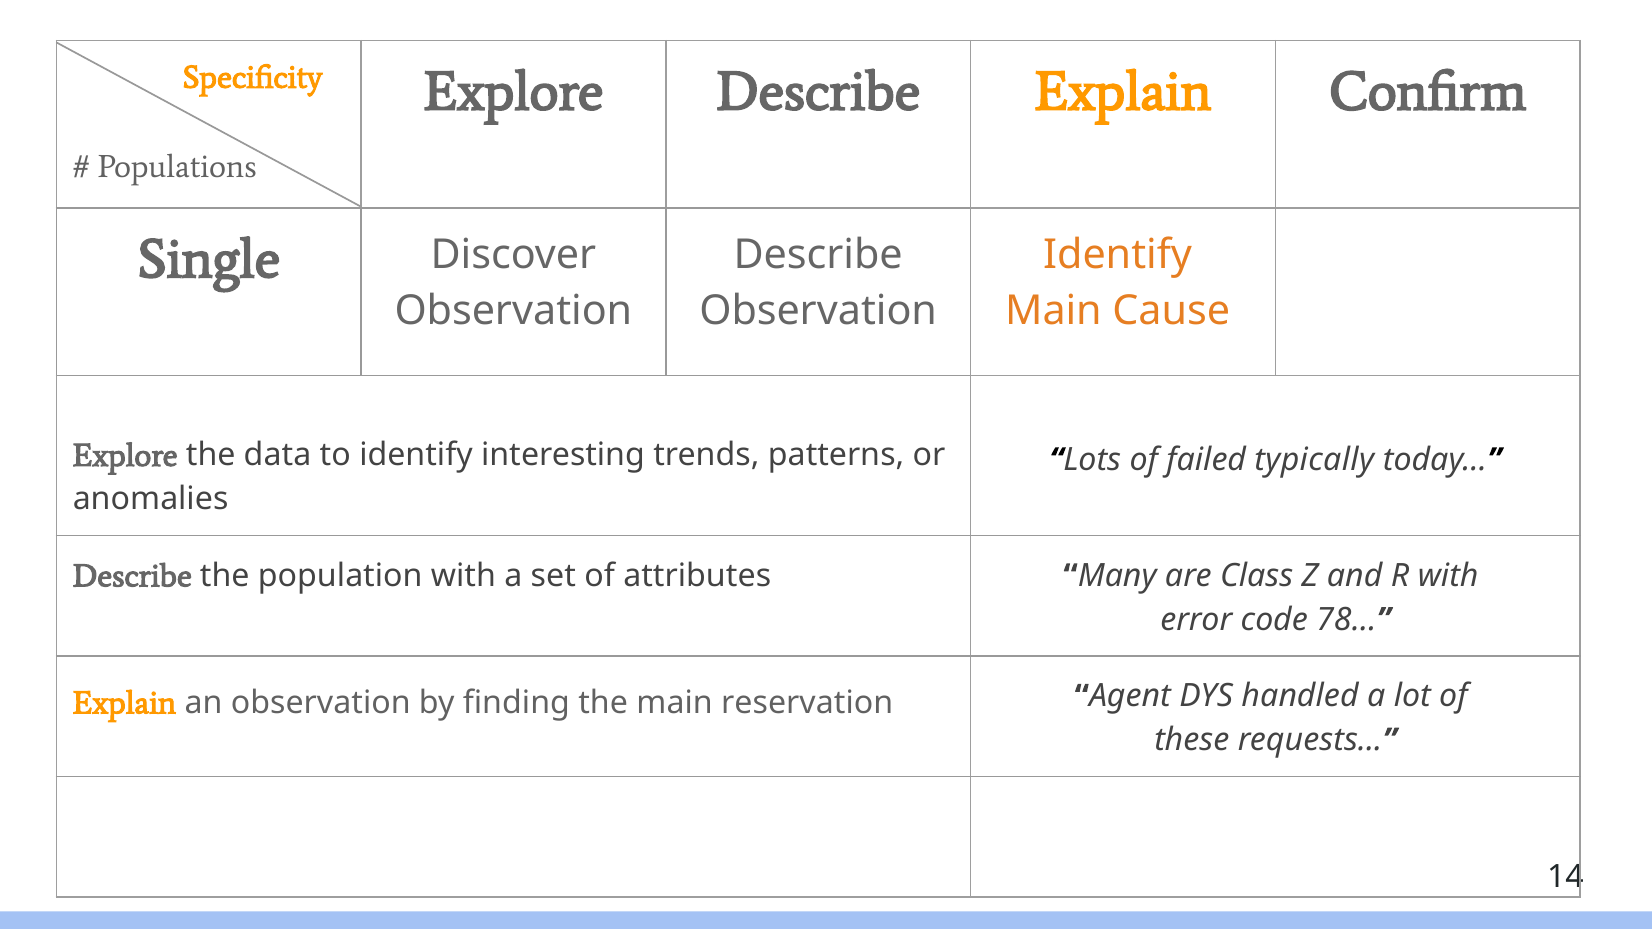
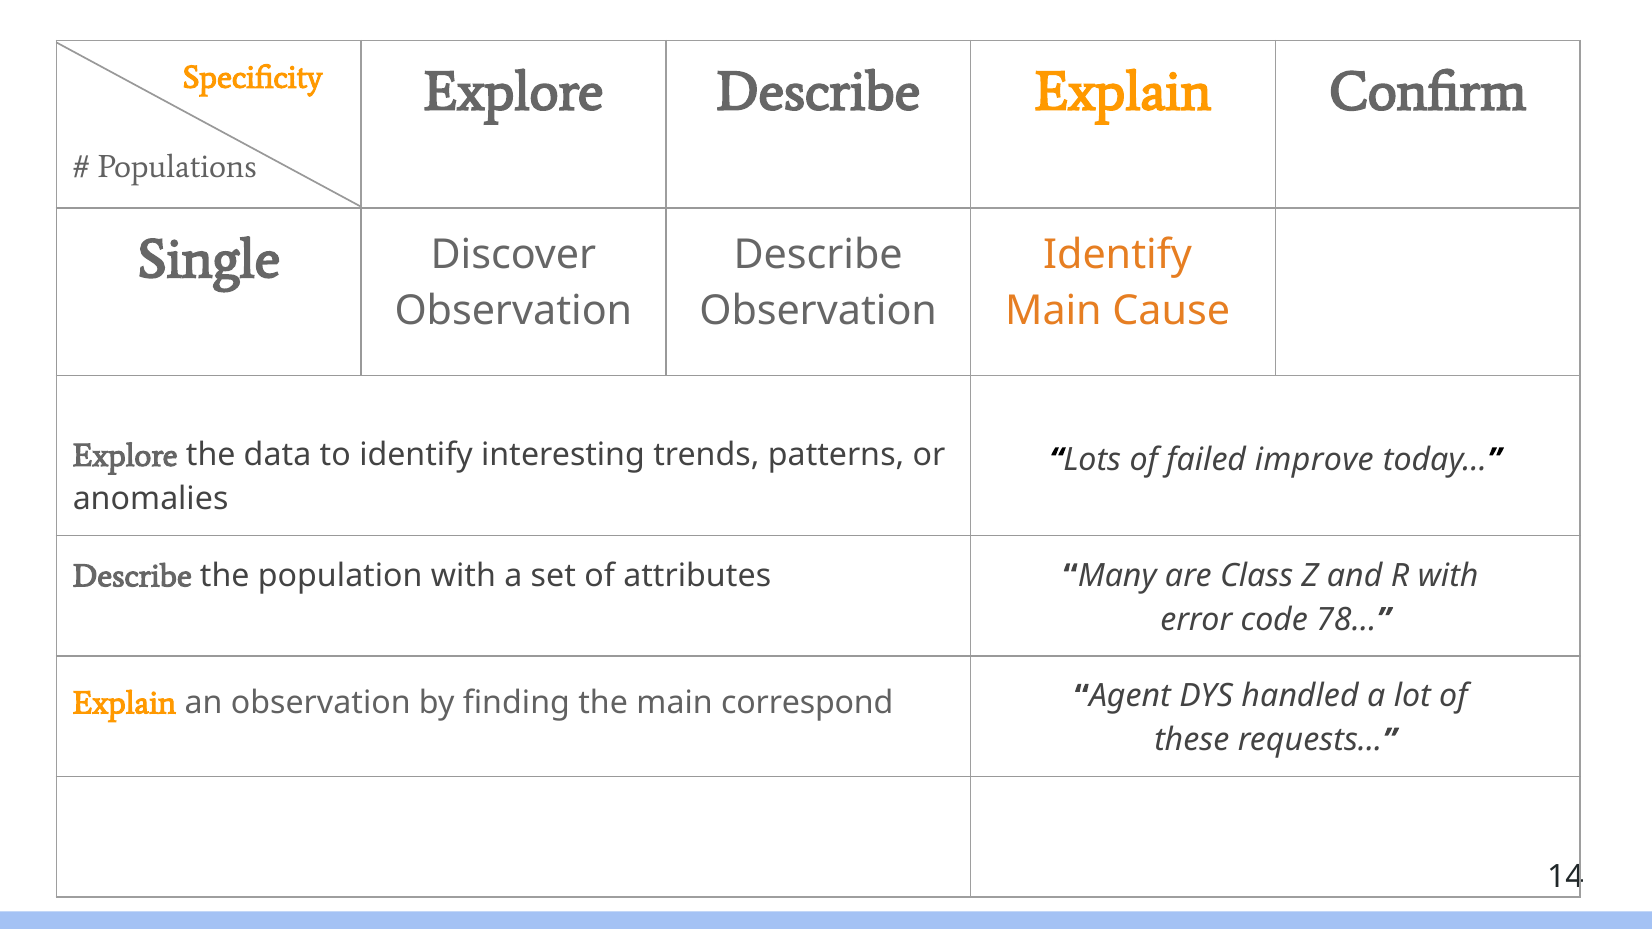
typically: typically -> improve
reservation: reservation -> correspond
